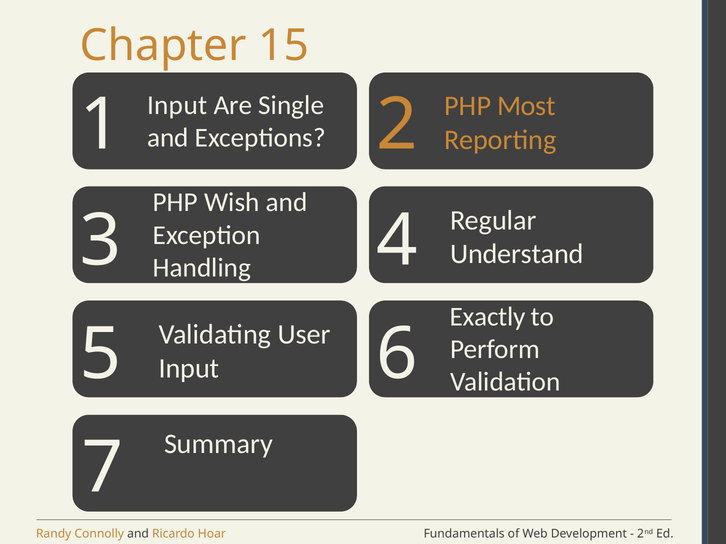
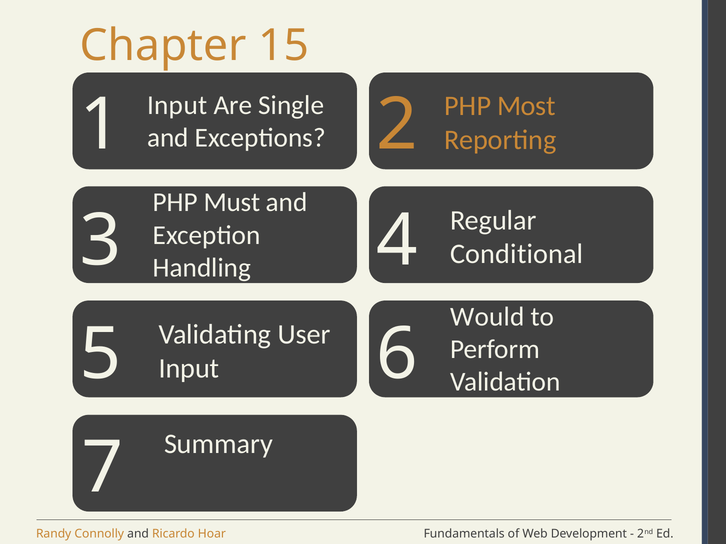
Wish: Wish -> Must
Understand: Understand -> Conditional
Exactly: Exactly -> Would
